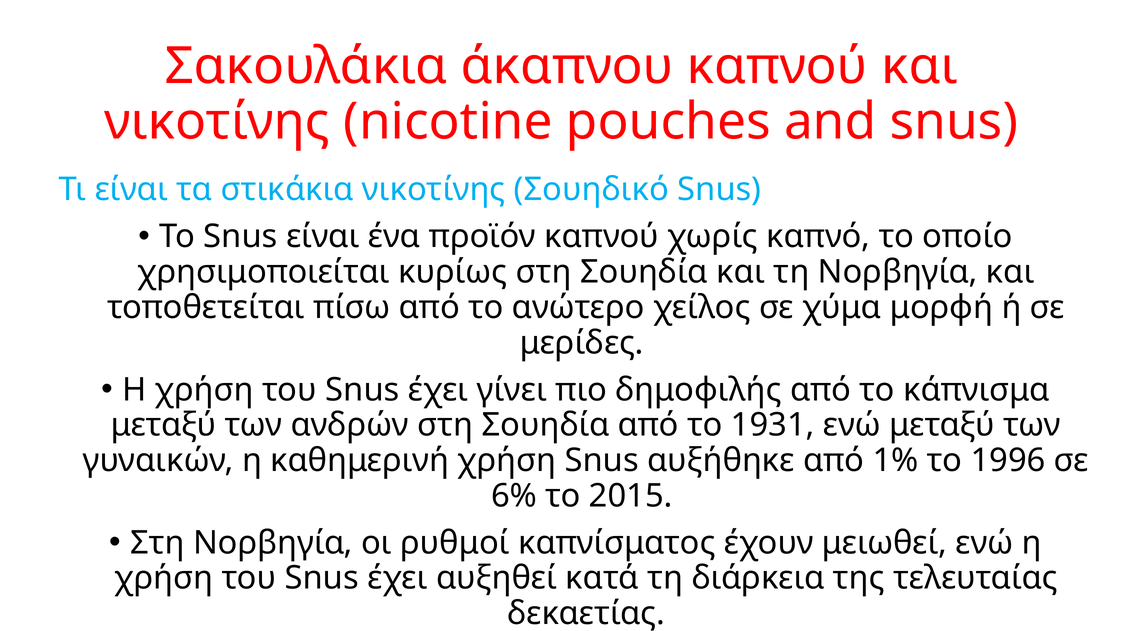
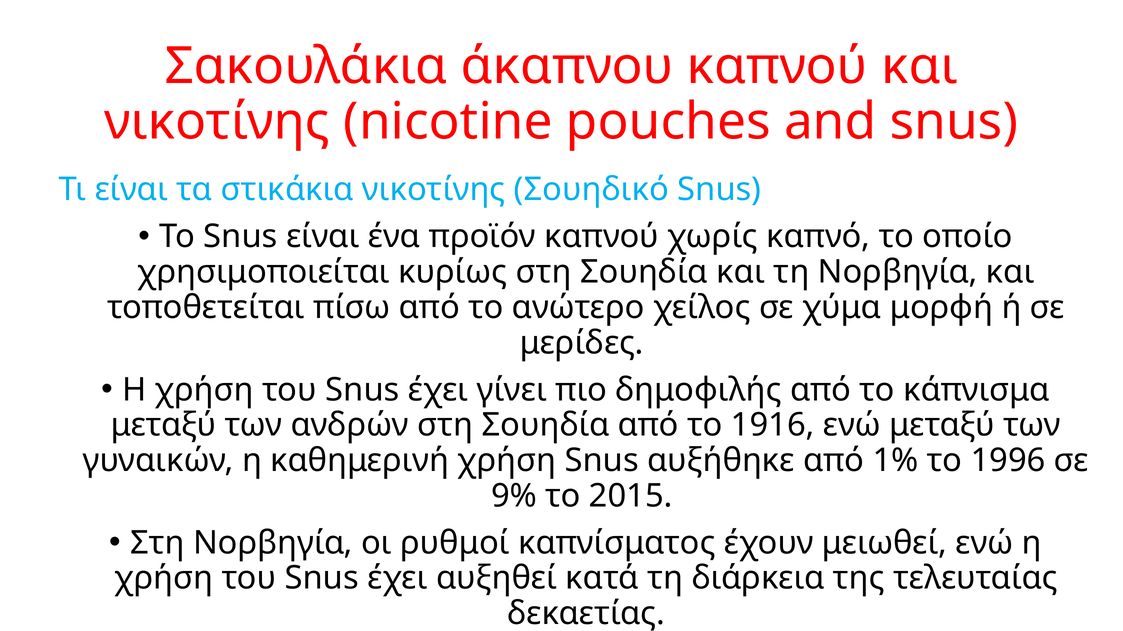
1931: 1931 -> 1916
6%: 6% -> 9%
